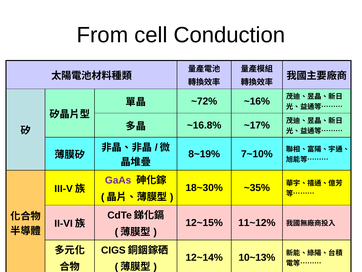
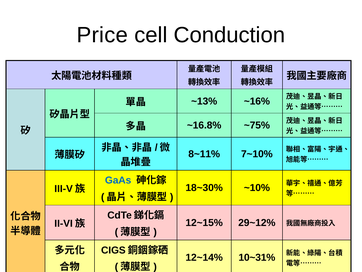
From: From -> Price
~72%: ~72% -> ~13%
~17%: ~17% -> ~75%
8~19%: 8~19% -> 8~11%
GaAs colour: purple -> blue
~35%: ~35% -> ~10%
11~12%: 11~12% -> 29~12%
10~13%: 10~13% -> 10~31%
